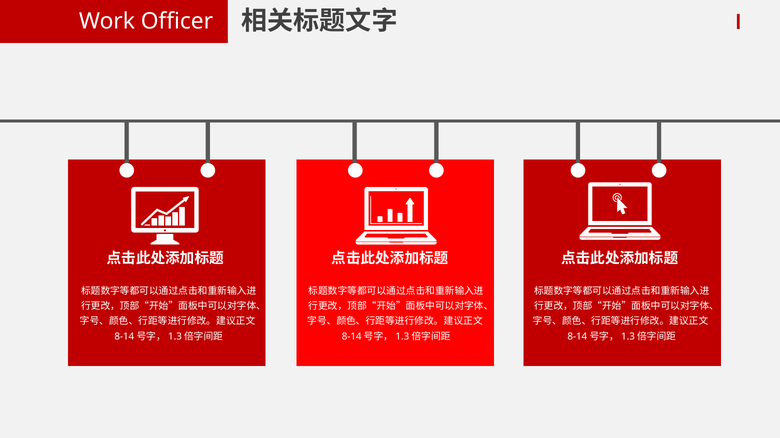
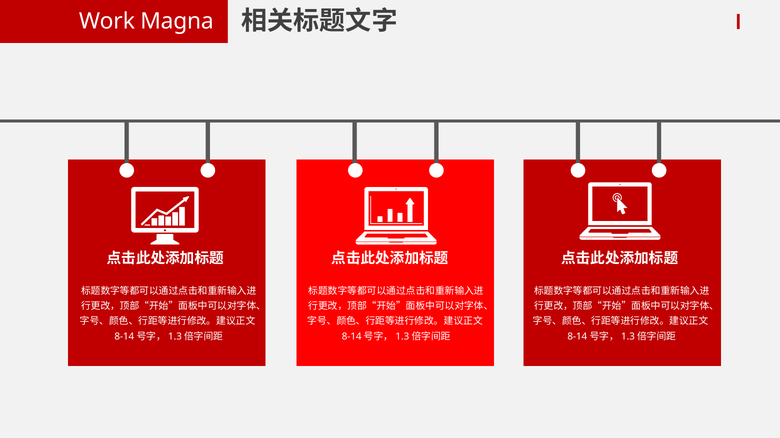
Officer: Officer -> Magna
